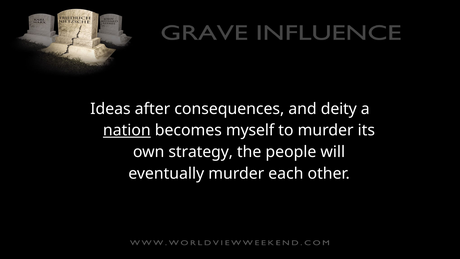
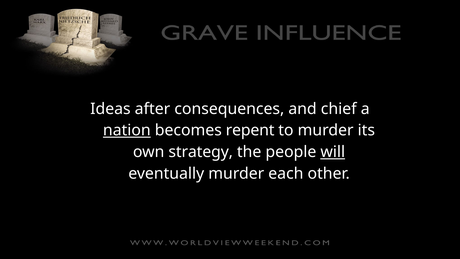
deity: deity -> chief
myself: myself -> repent
will underline: none -> present
